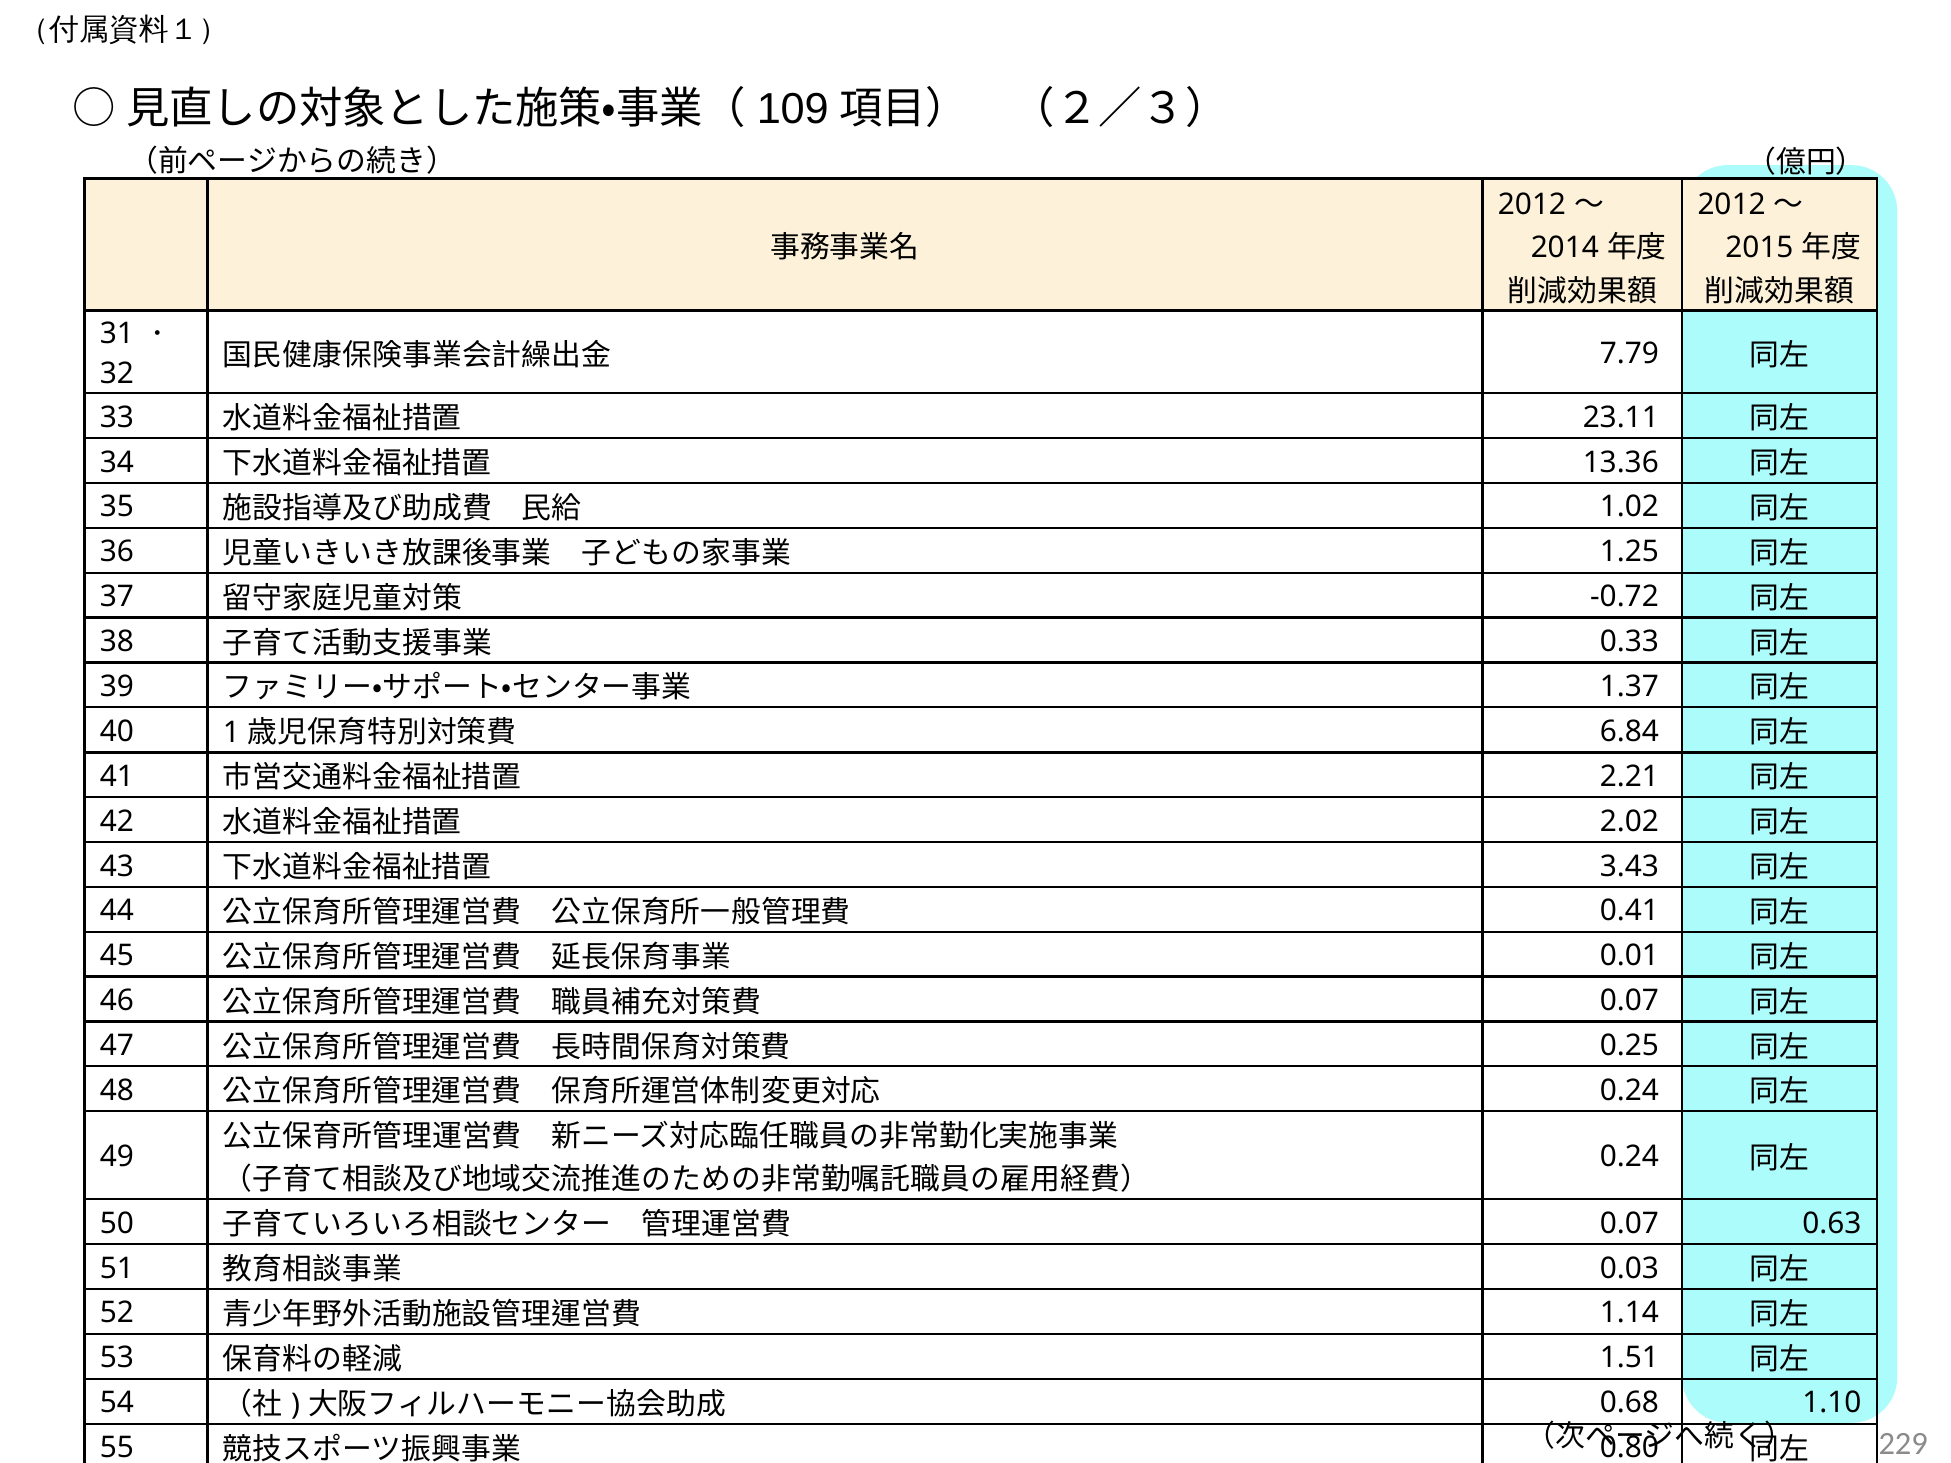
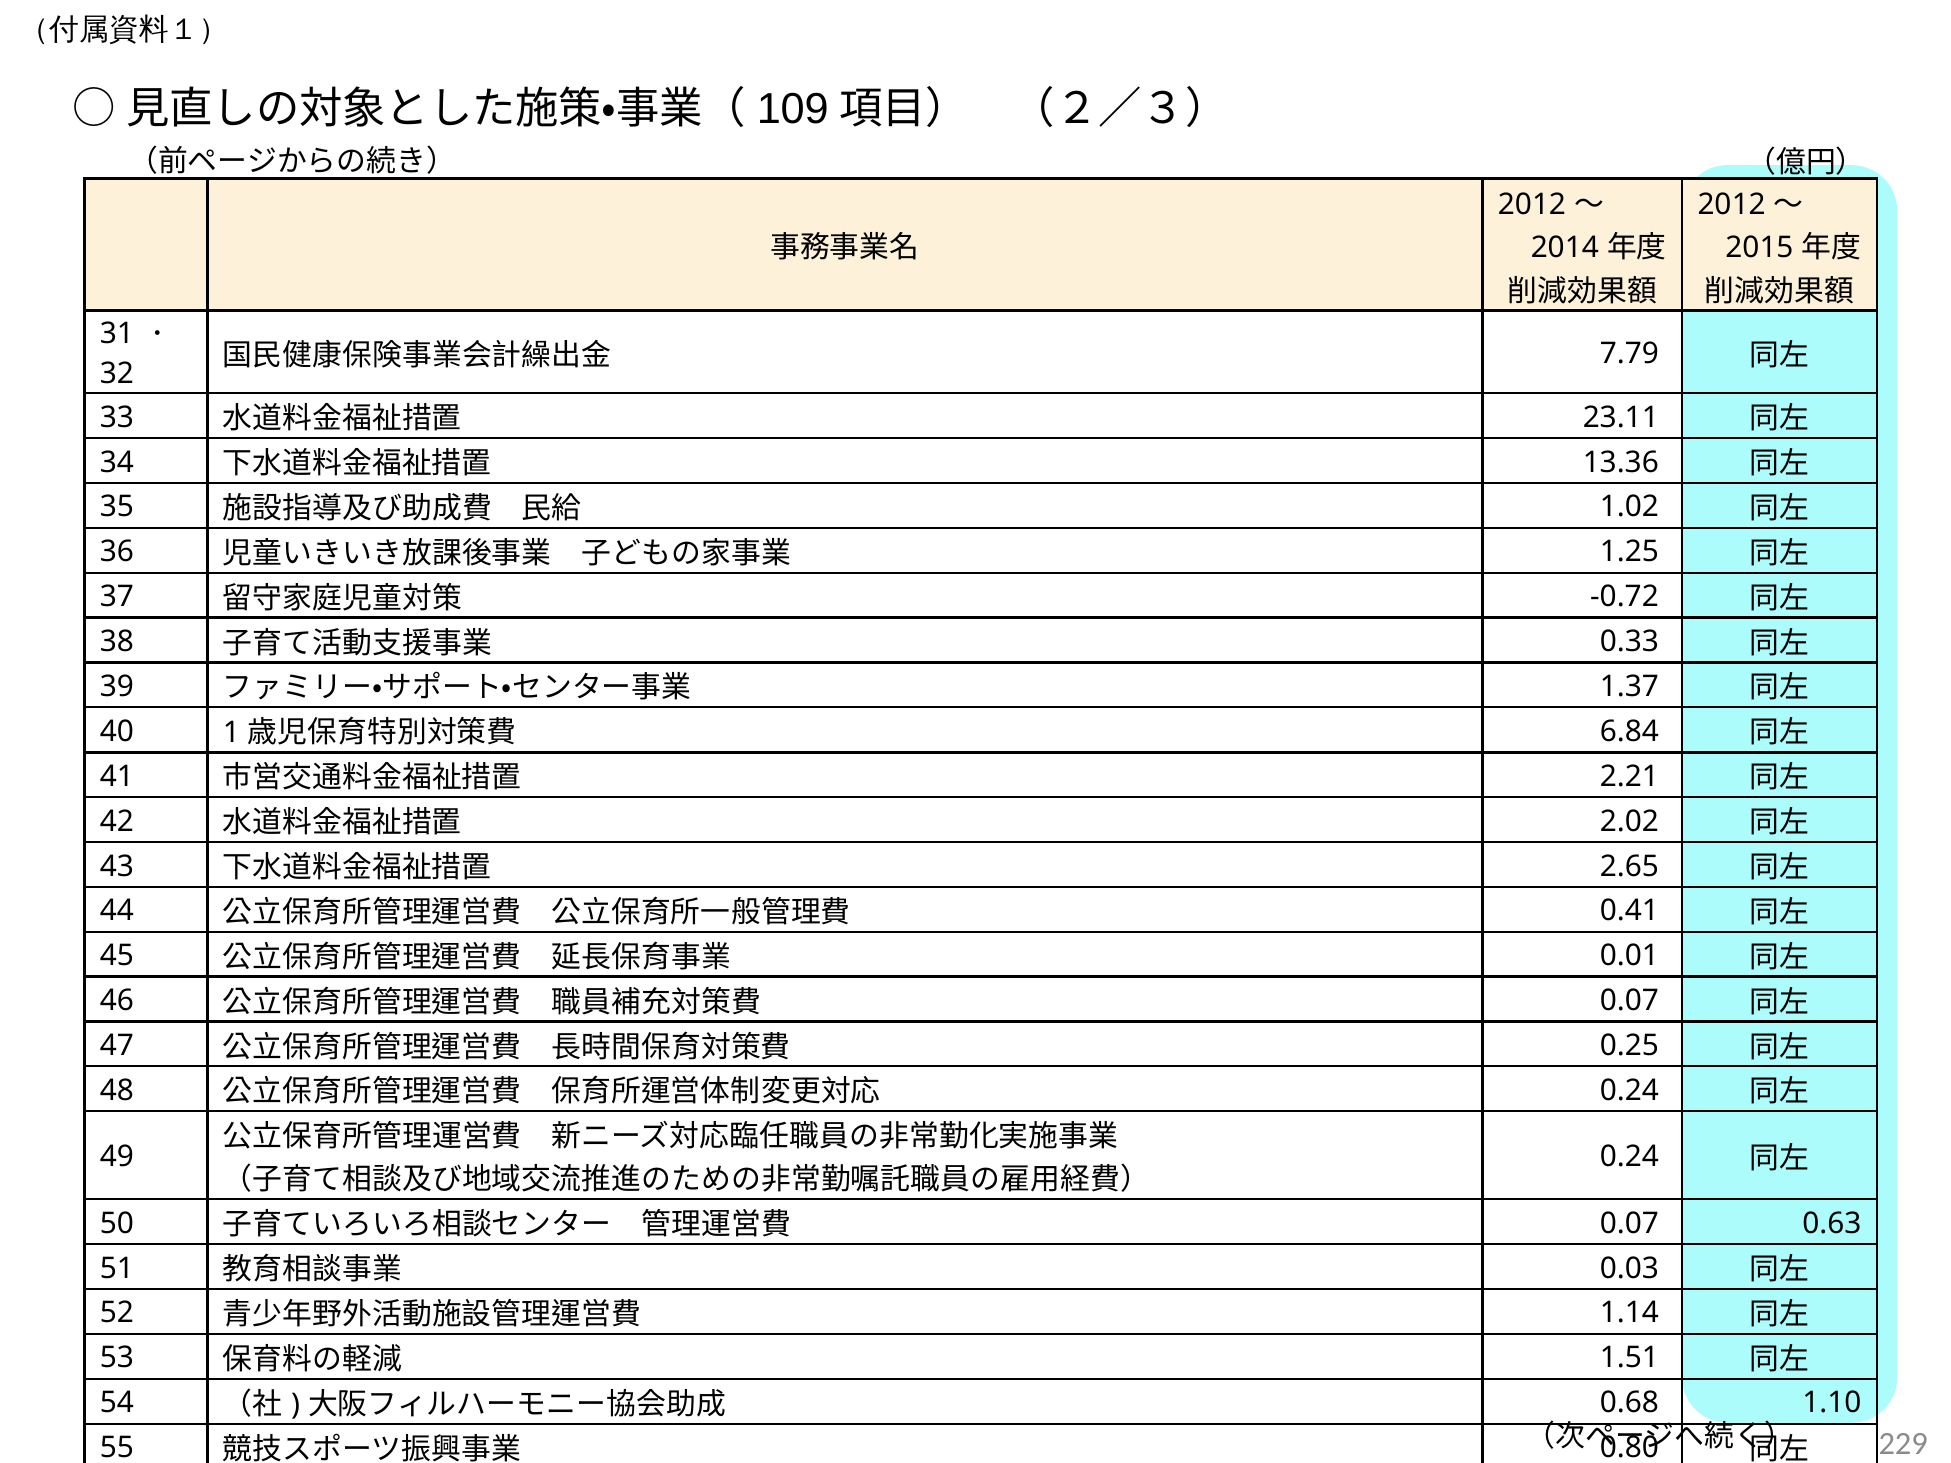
3.43: 3.43 -> 2.65
